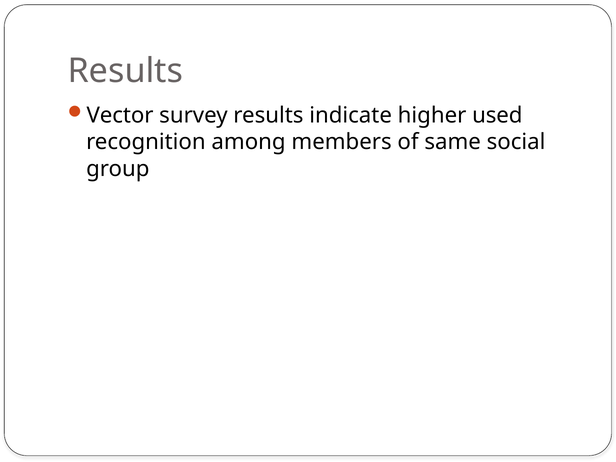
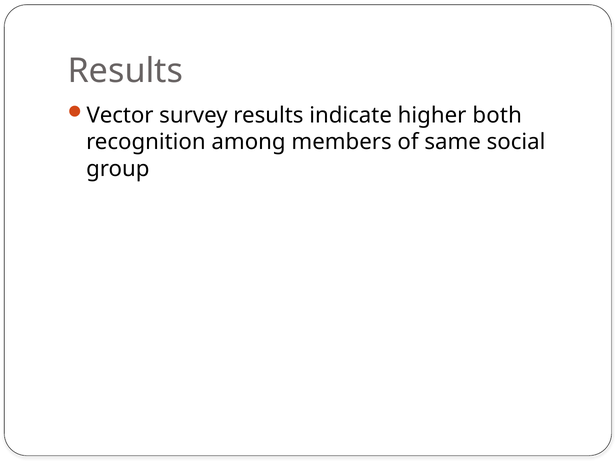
used: used -> both
